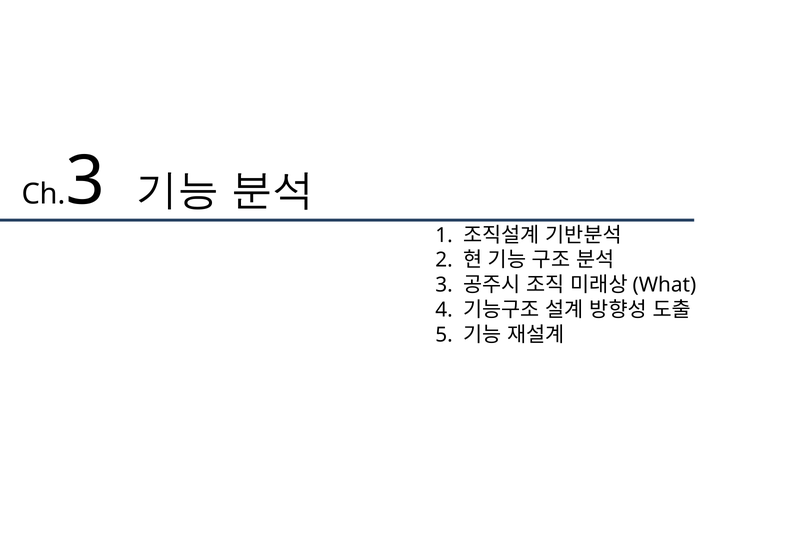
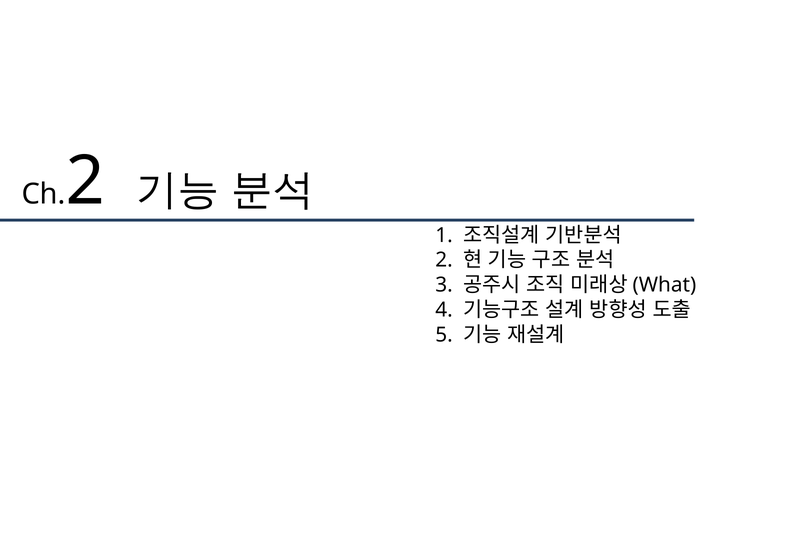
3 at (85, 181): 3 -> 2
